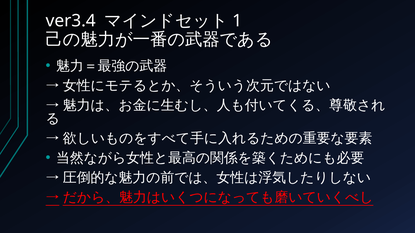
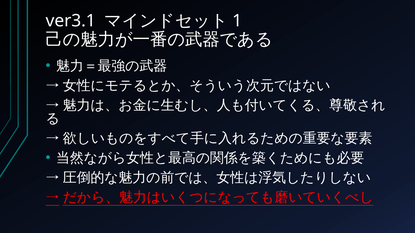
ver3.4: ver3.4 -> ver3.1
